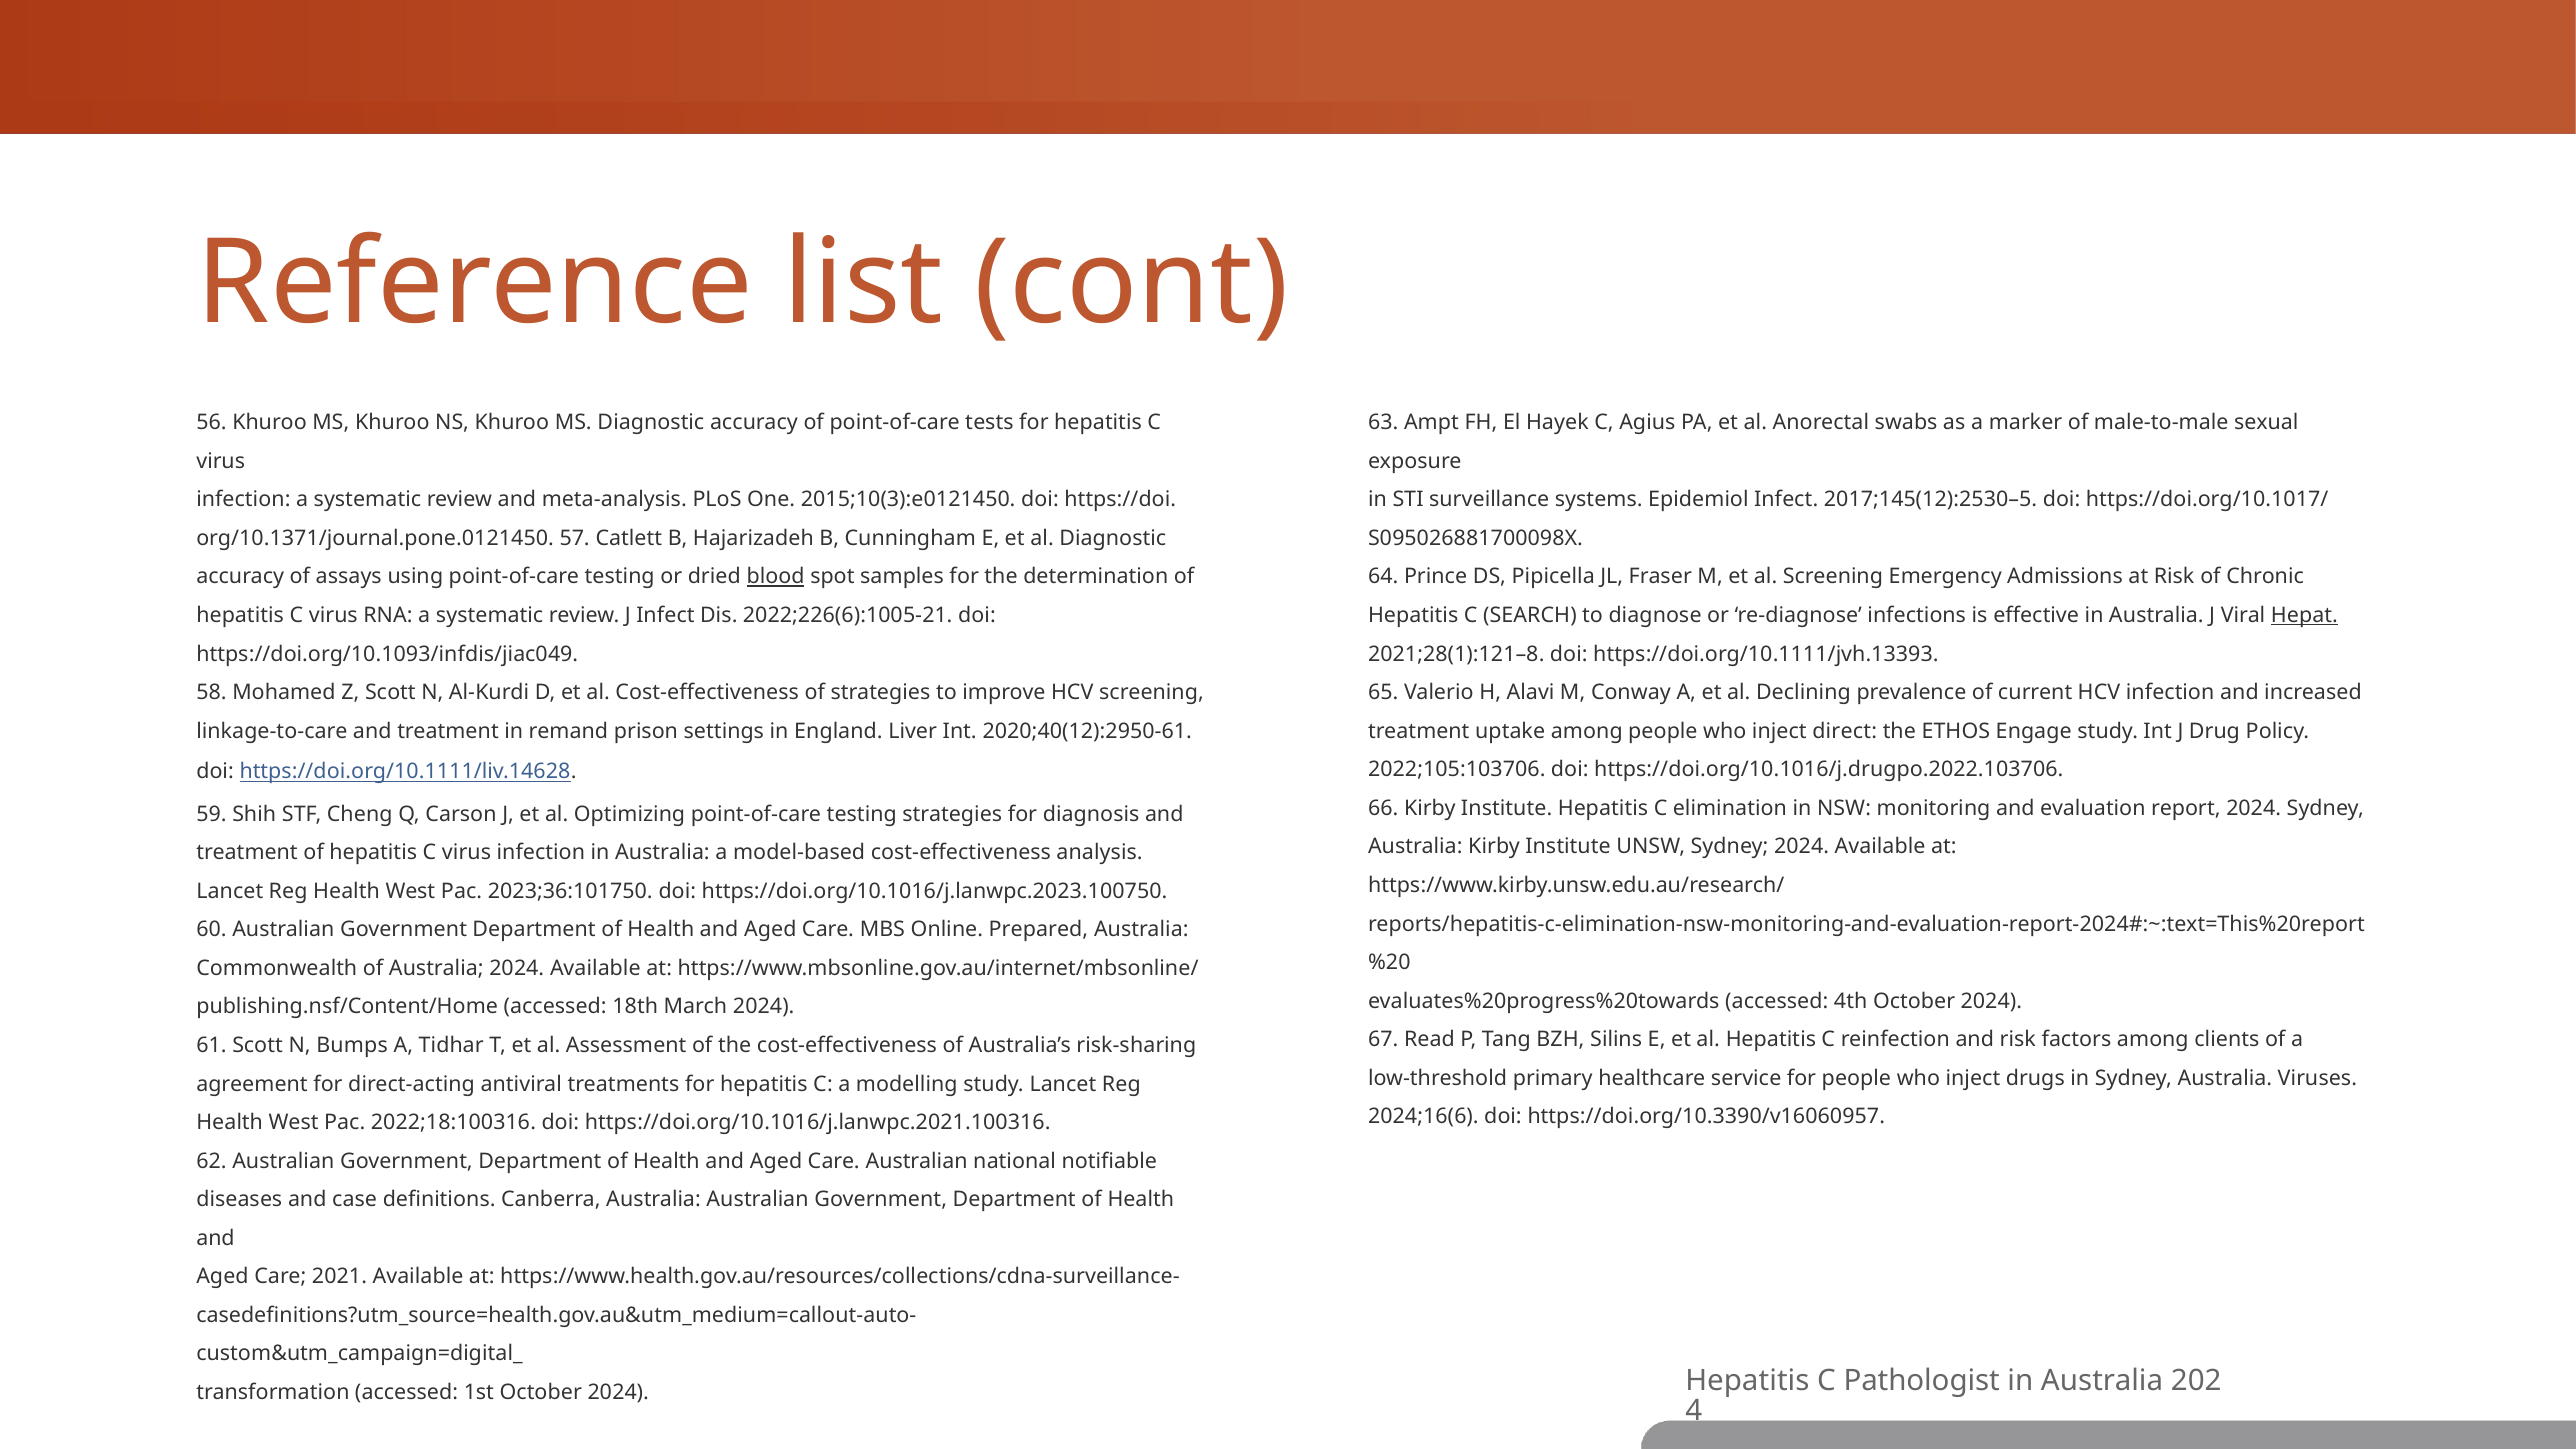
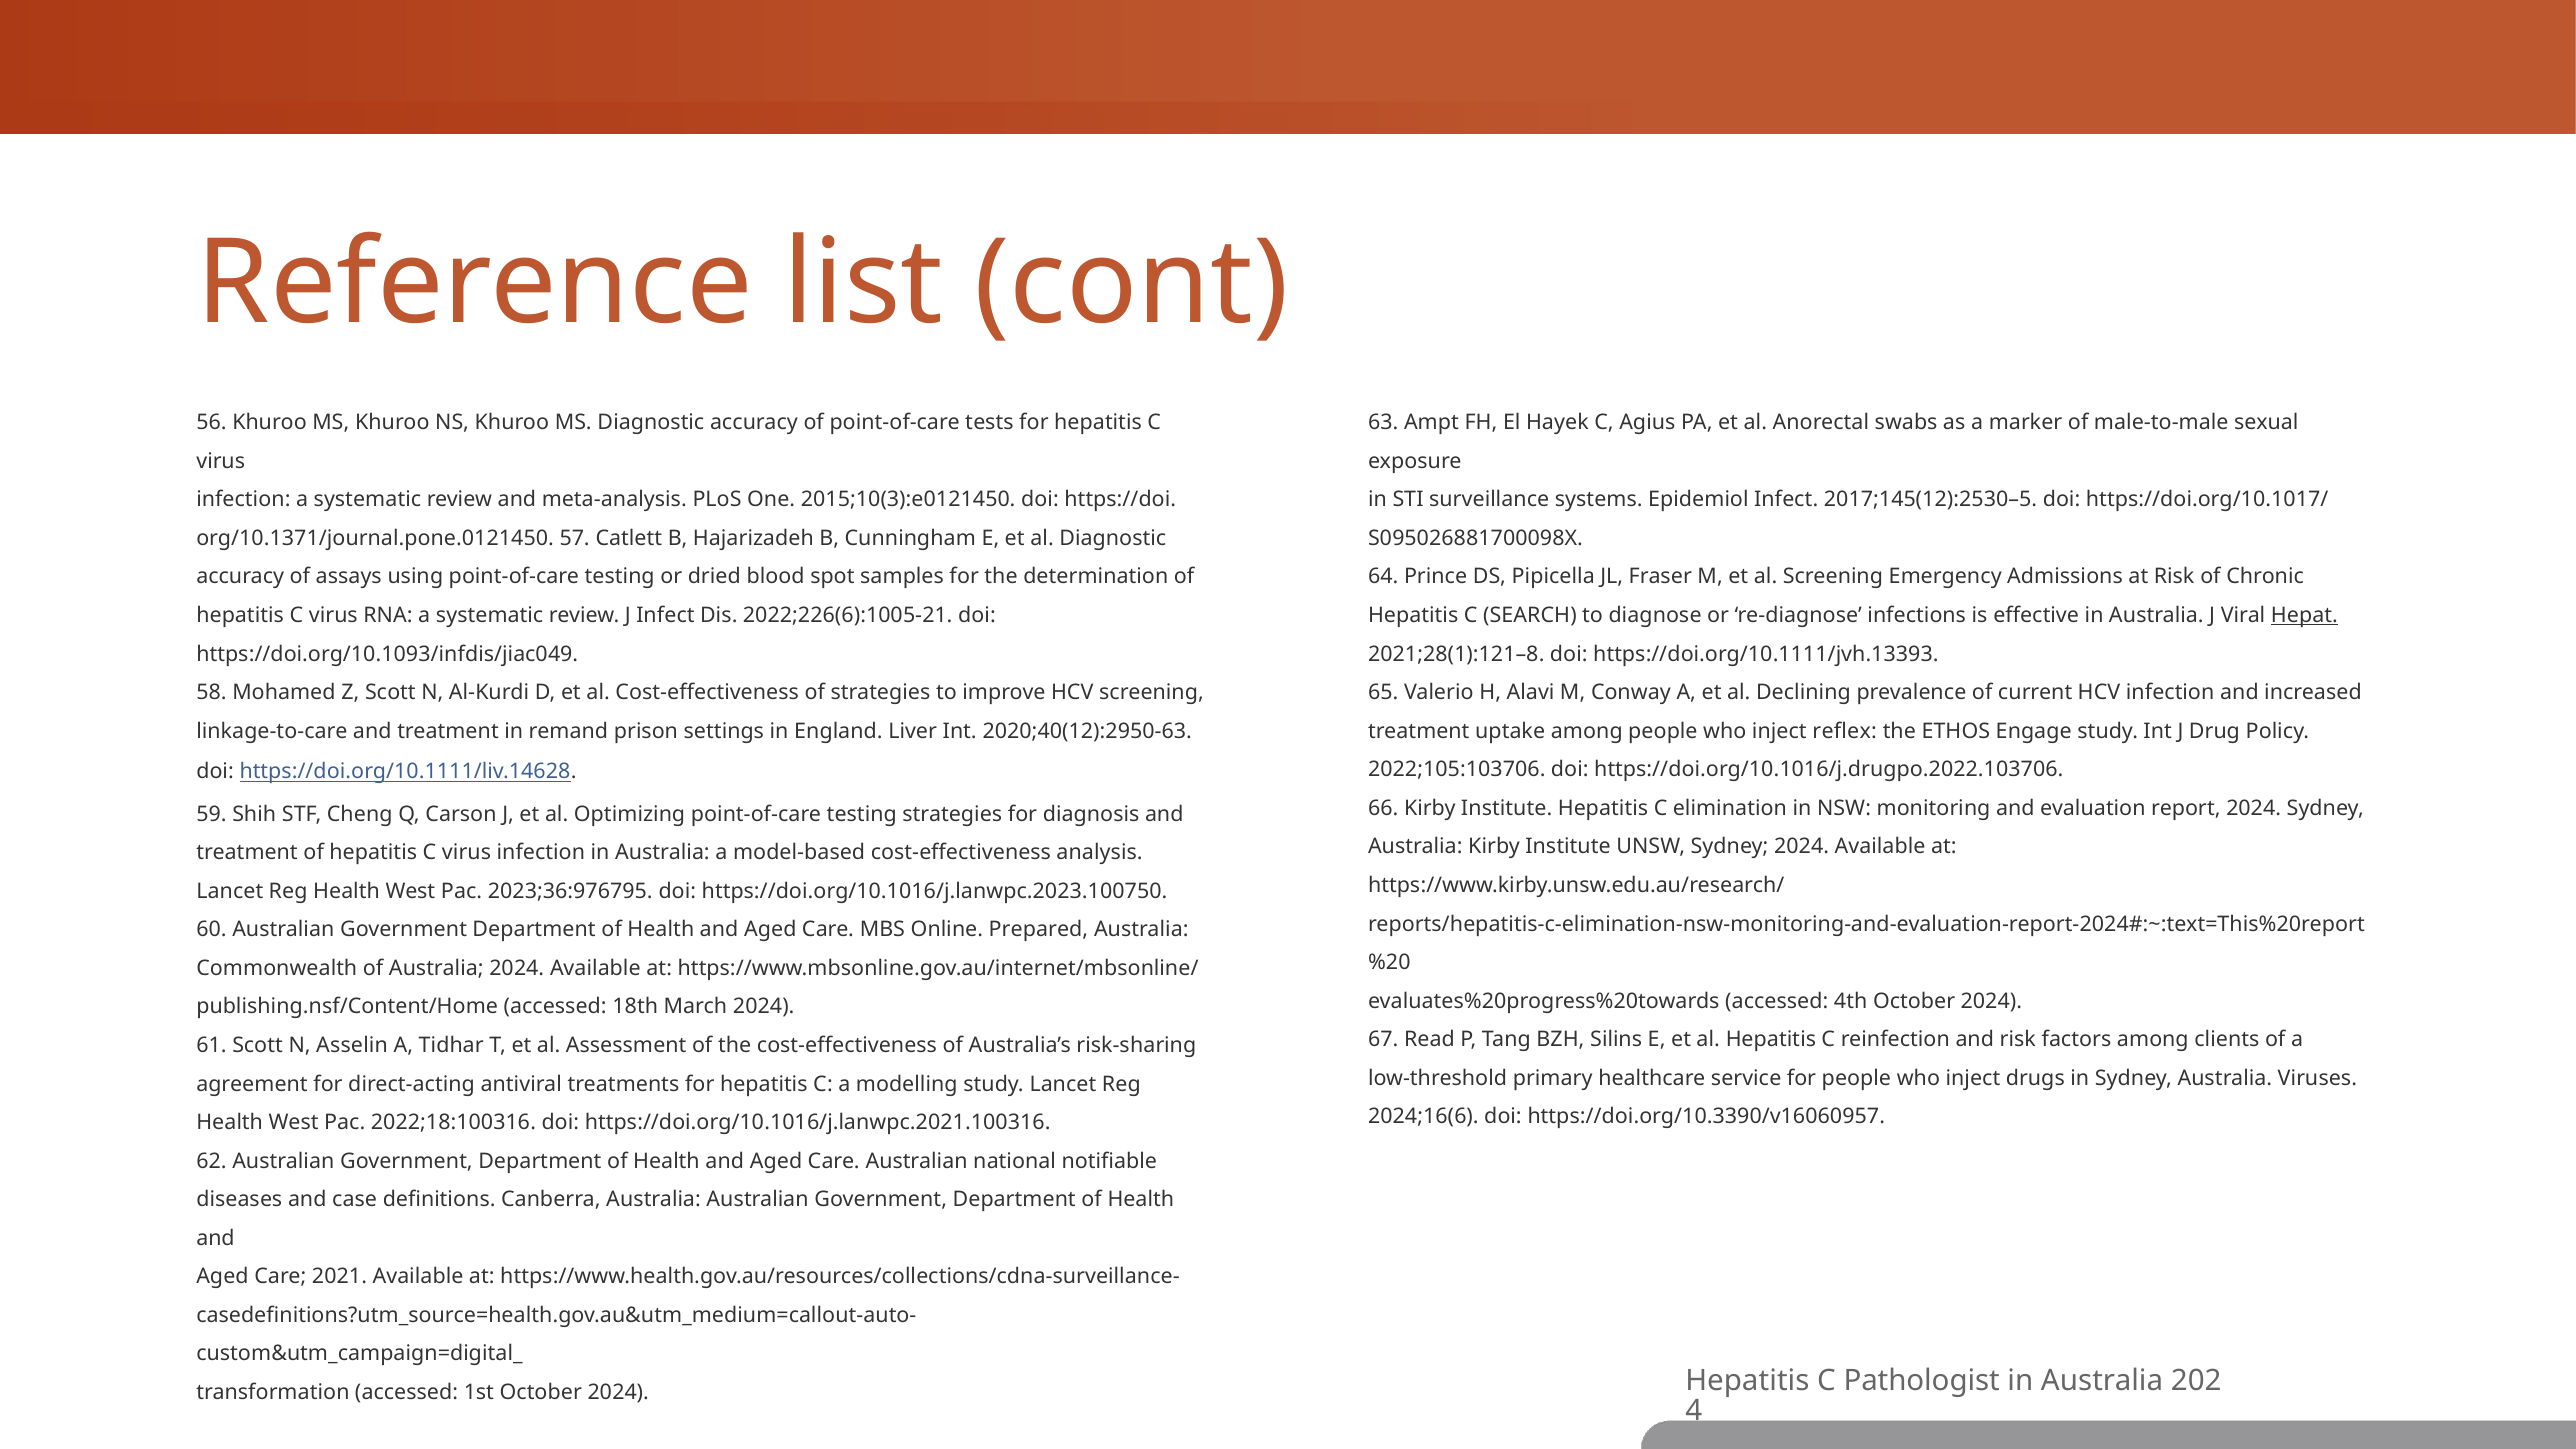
blood underline: present -> none
2020;40(12):2950‑61: 2020;40(12):2950‑61 -> 2020;40(12):2950‑63
direct: direct -> reflex
2023;36:101750: 2023;36:101750 -> 2023;36:976795
Bumps: Bumps -> Asselin
